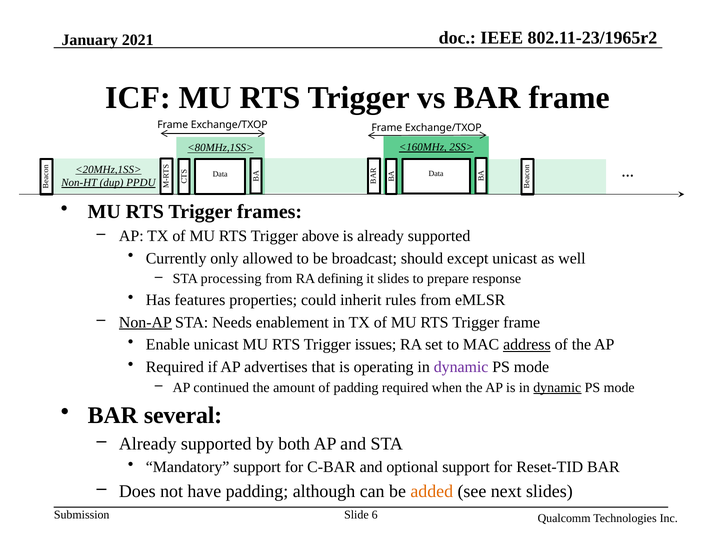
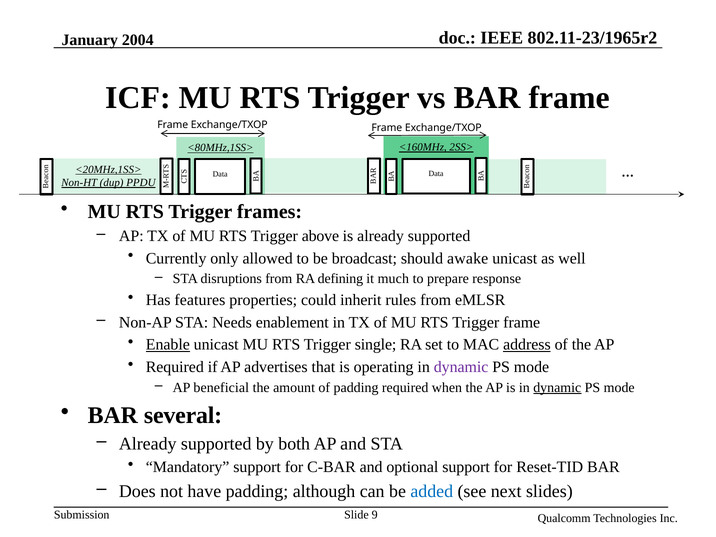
2021: 2021 -> 2004
except: except -> awake
processing: processing -> disruptions
it slides: slides -> much
Non-AP underline: present -> none
Enable underline: none -> present
issues: issues -> single
continued: continued -> beneficial
added colour: orange -> blue
6: 6 -> 9
